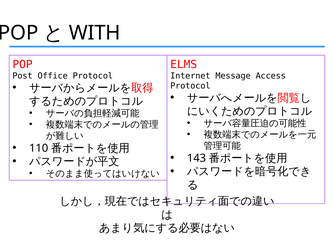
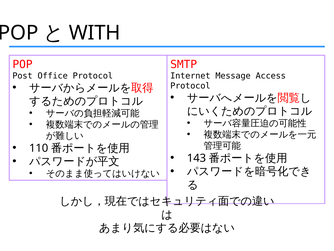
ELMS: ELMS -> SMTP
